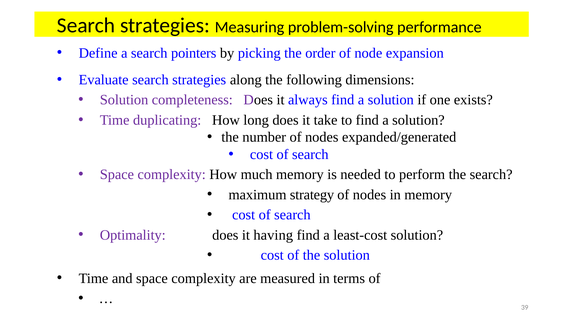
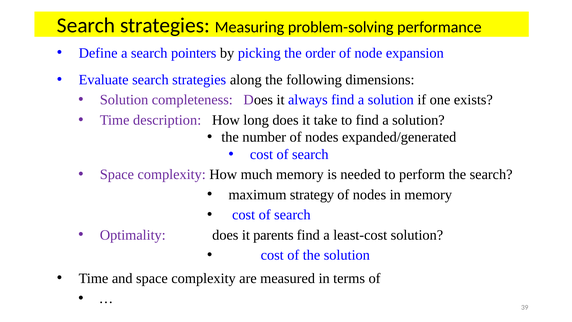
duplicating: duplicating -> description
having: having -> parents
